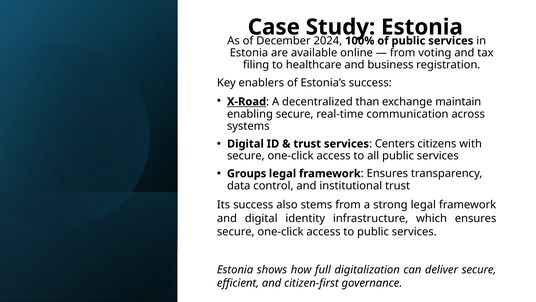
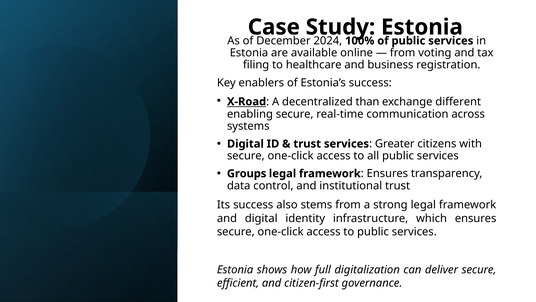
maintain: maintain -> different
Centers: Centers -> Greater
